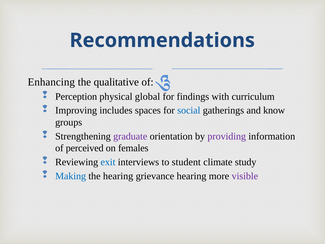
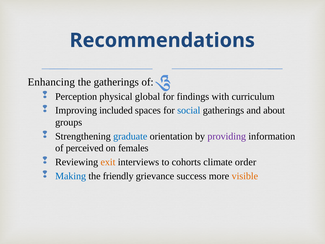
the qualitative: qualitative -> gatherings
includes: includes -> included
know: know -> about
graduate colour: purple -> blue
exit colour: blue -> orange
student: student -> cohorts
study: study -> order
the hearing: hearing -> friendly
grievance hearing: hearing -> success
visible colour: purple -> orange
